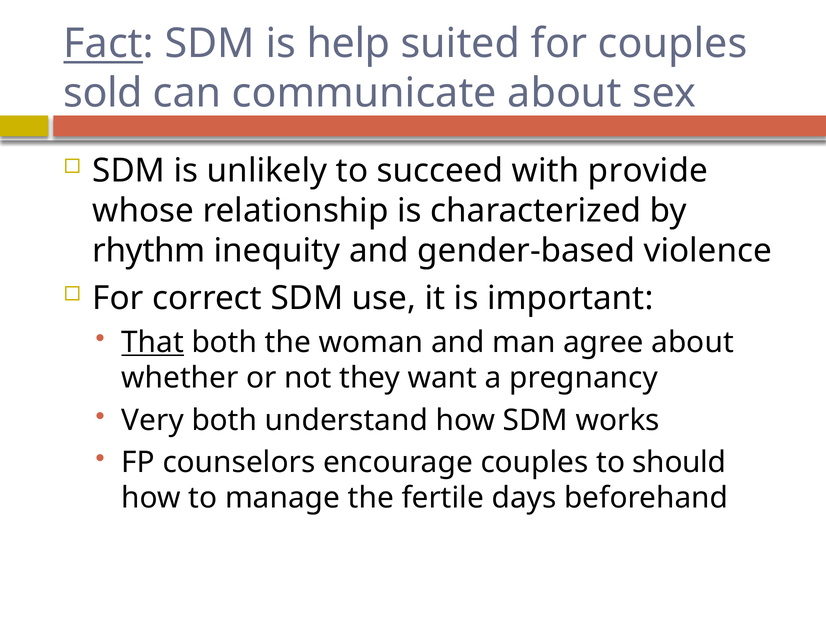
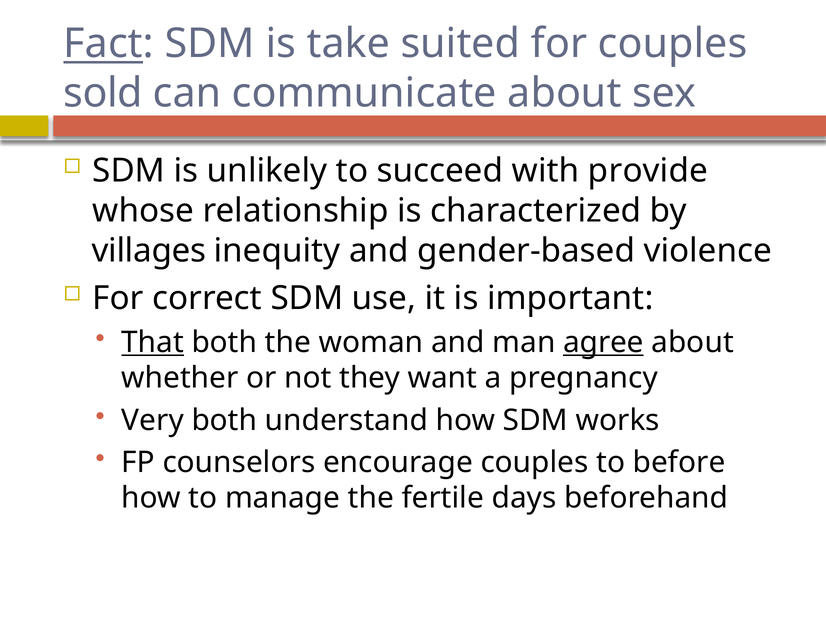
help: help -> take
rhythm: rhythm -> villages
agree underline: none -> present
should: should -> before
